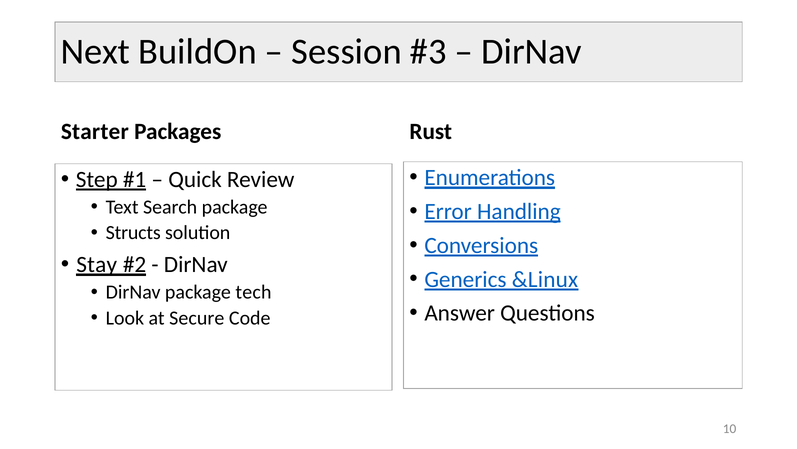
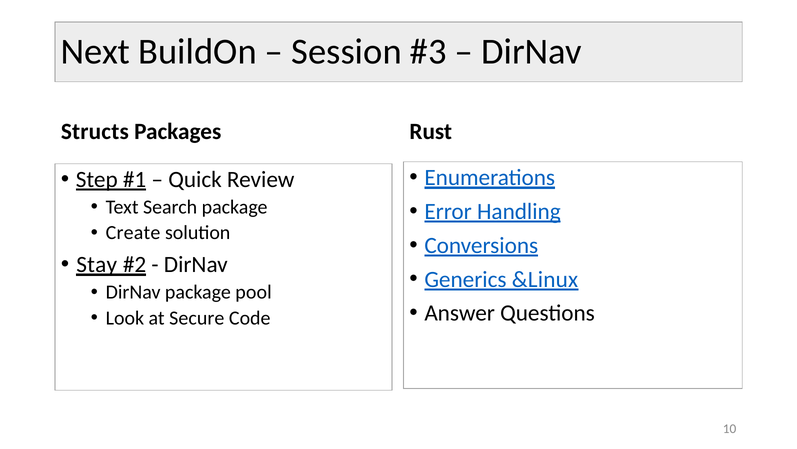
Starter: Starter -> Structs
Structs: Structs -> Create
tech: tech -> pool
